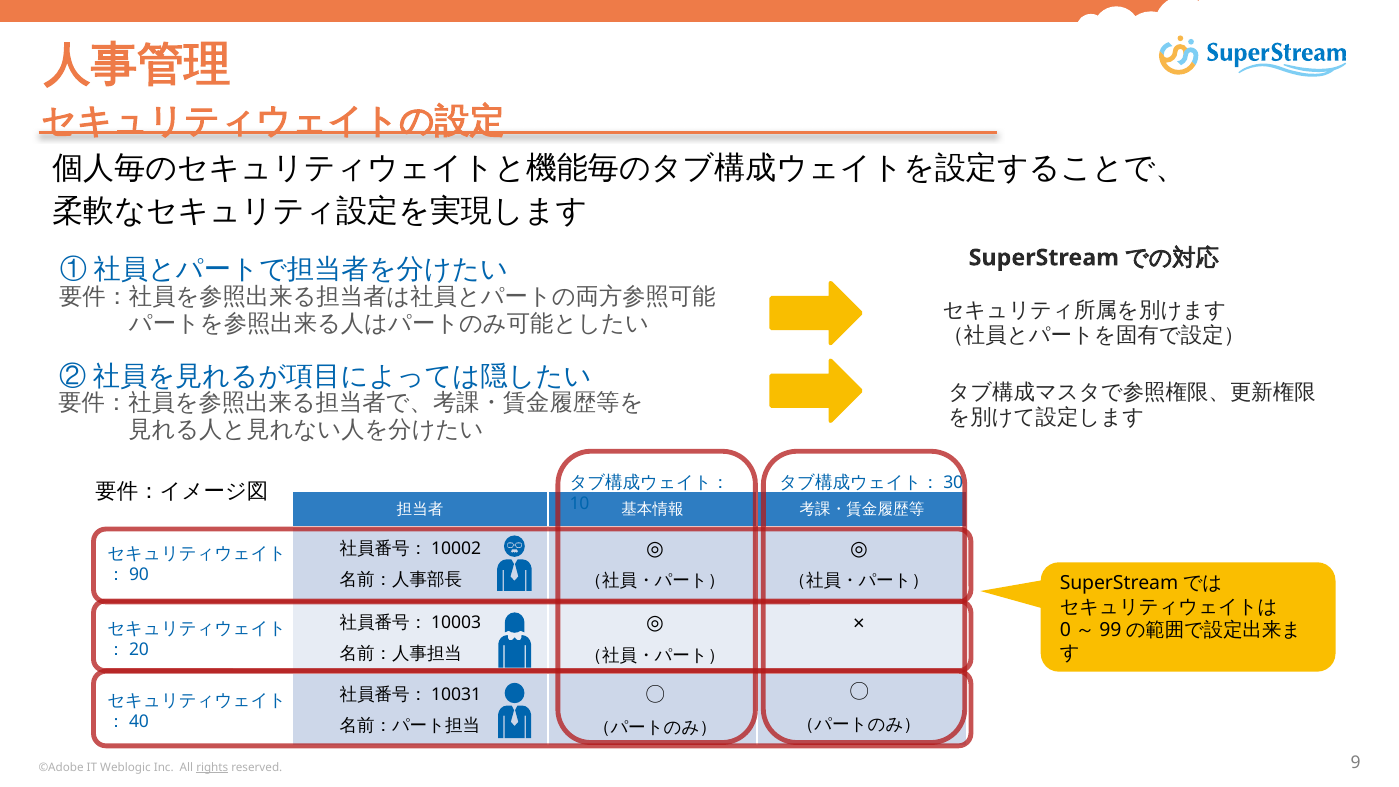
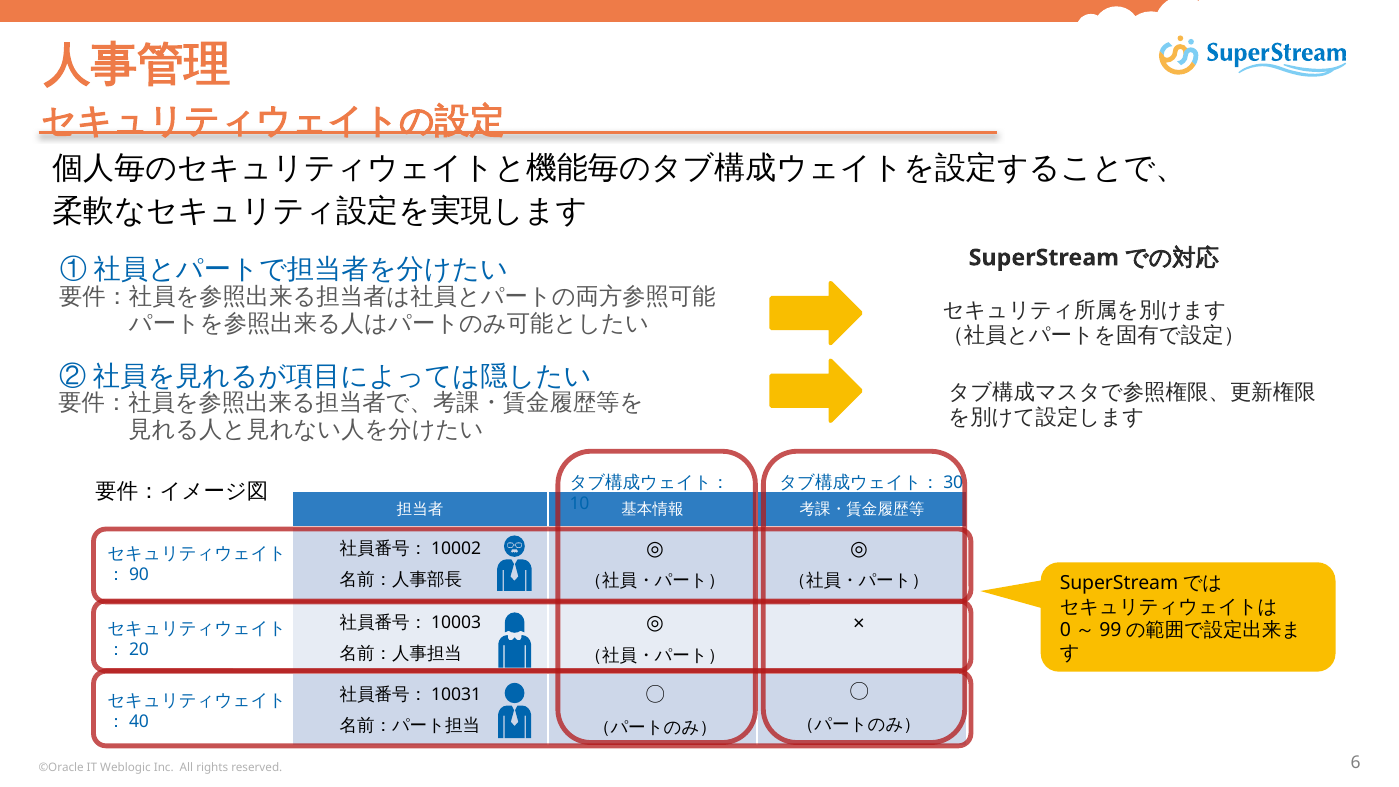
©Adobe: ©Adobe -> ©Oracle
rights underline: present -> none
9: 9 -> 6
